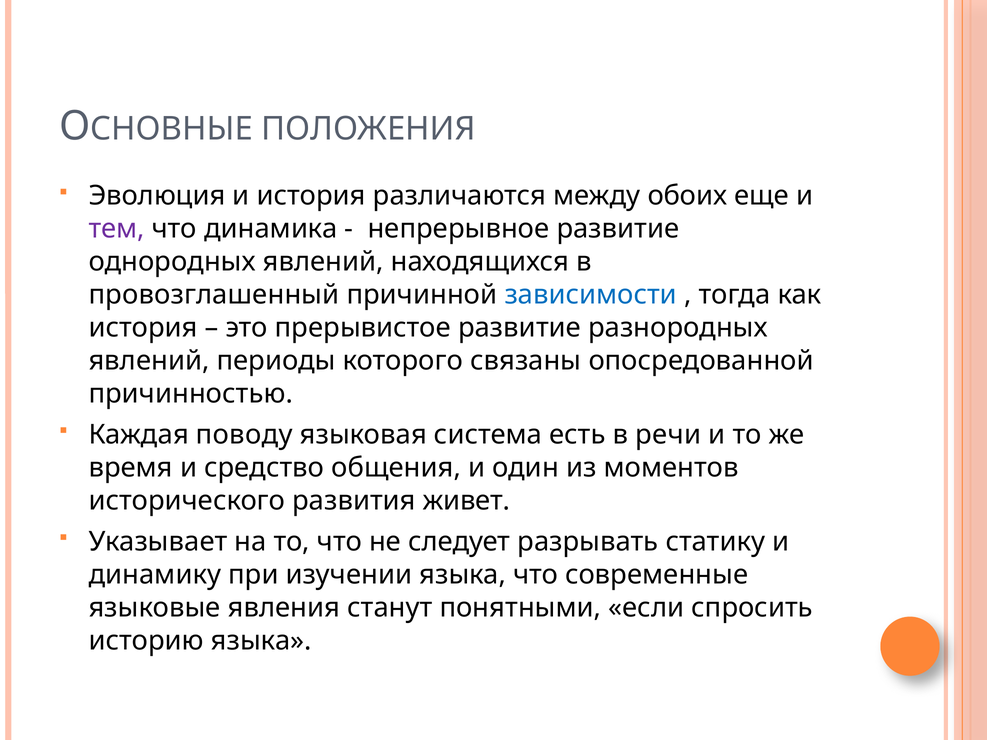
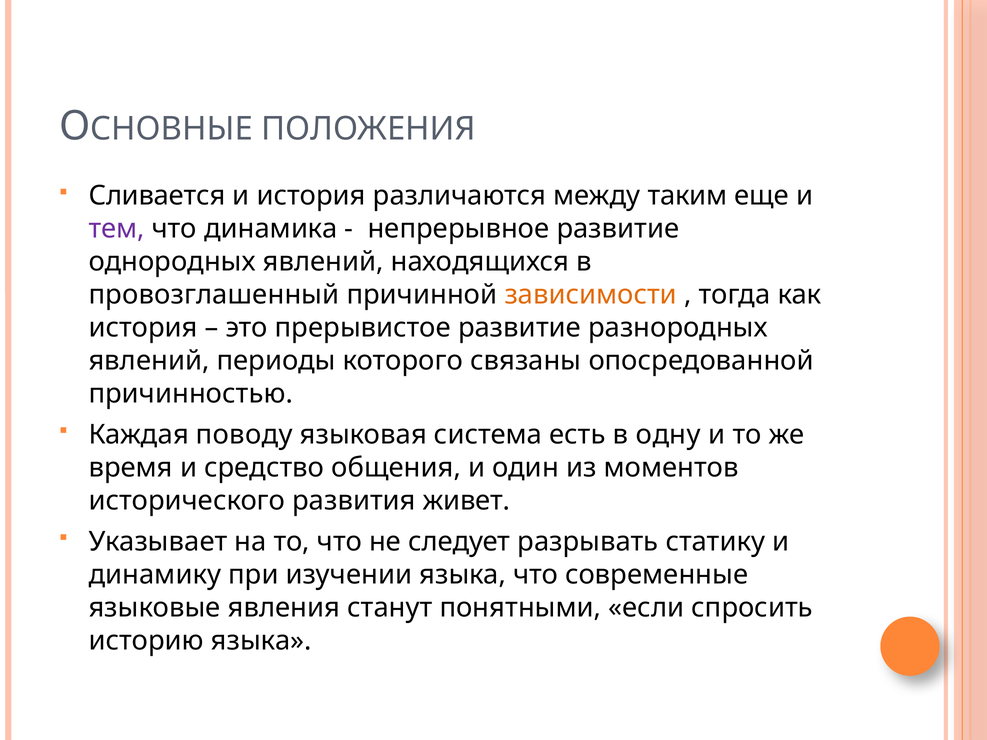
Эволюция: Эволюция -> Сливается
обоих: обоих -> таким
зависимости colour: blue -> orange
речи: речи -> одну
